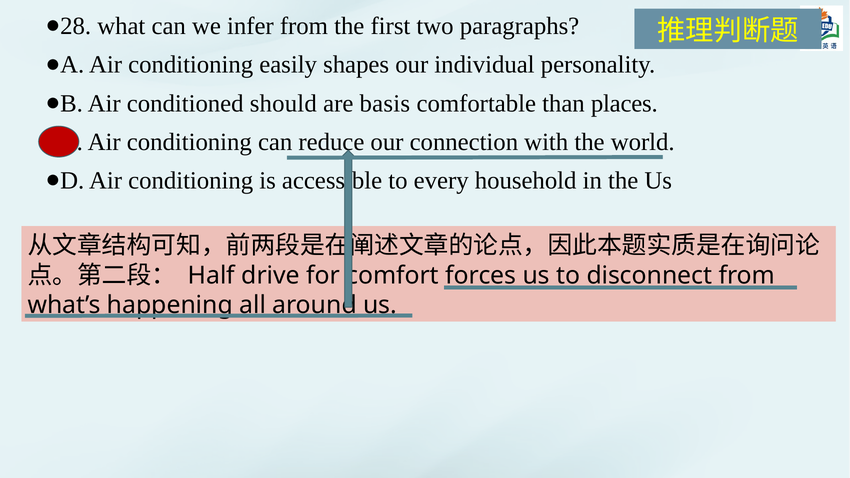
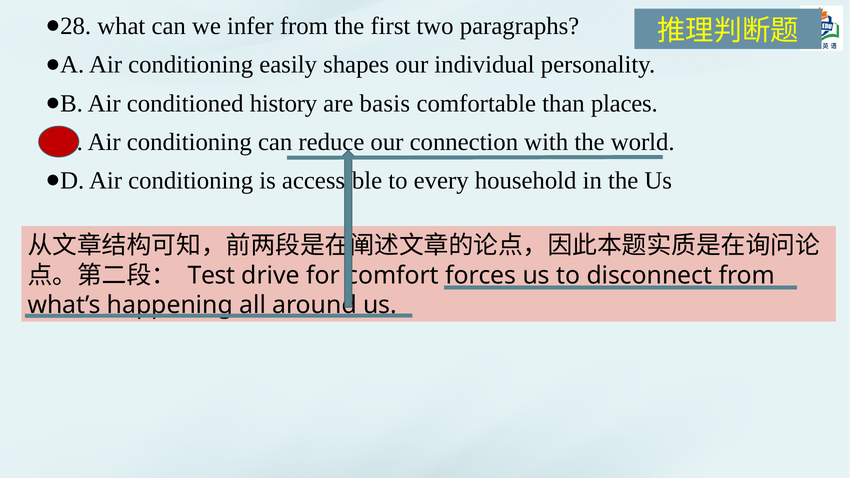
should: should -> history
Half: Half -> Test
